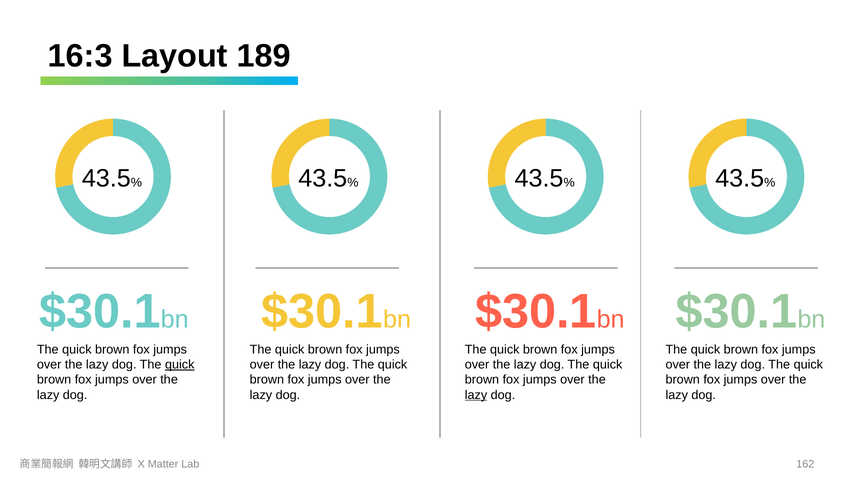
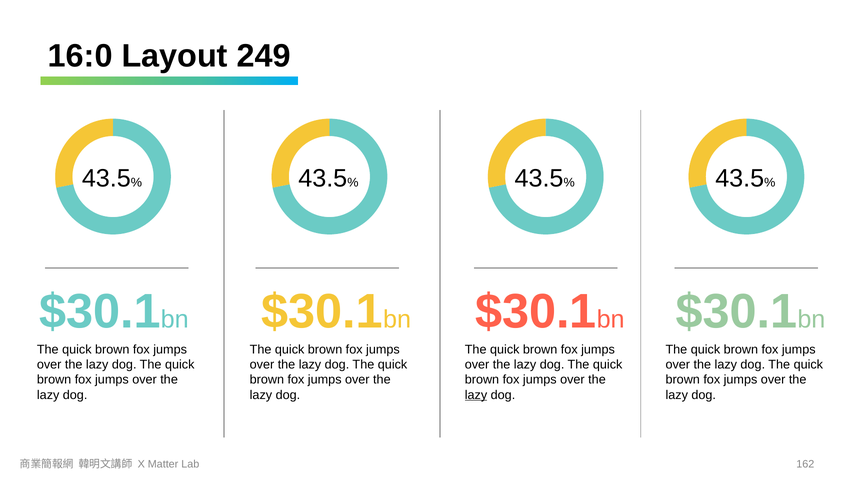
16:3: 16:3 -> 16:0
189: 189 -> 249
quick at (180, 365) underline: present -> none
